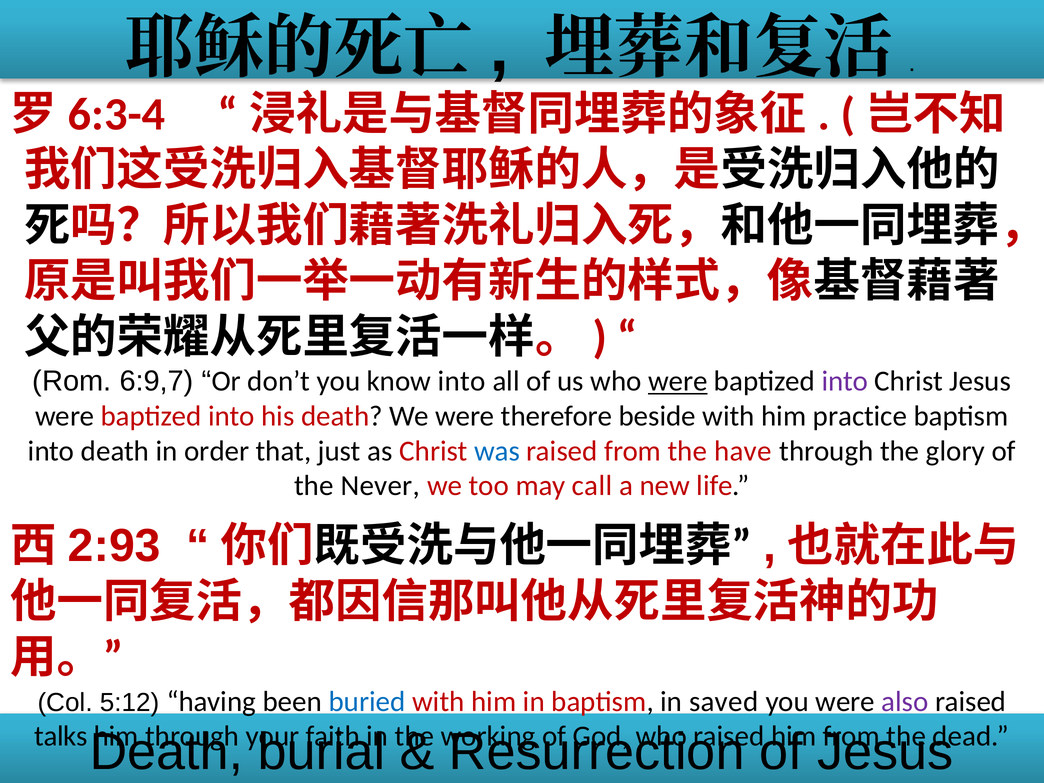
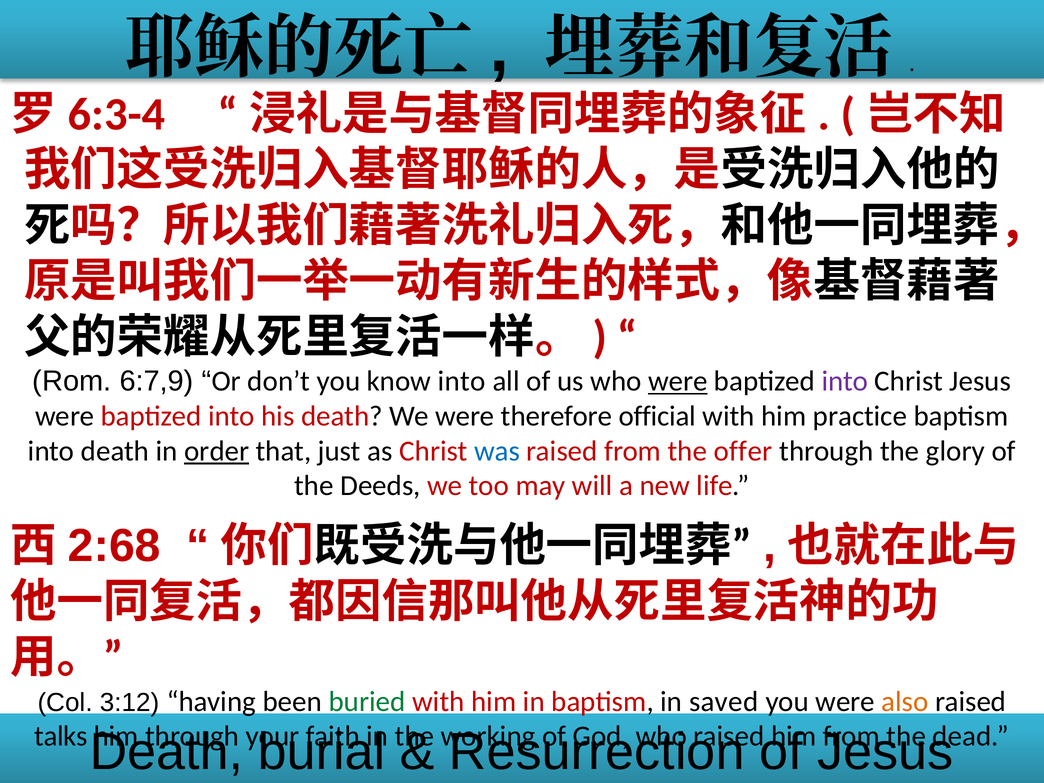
6:9,7: 6:9,7 -> 6:7,9
beside: beside -> official
order underline: none -> present
have: have -> offer
Never: Never -> Deeds
call: call -> will
2:93: 2:93 -> 2:68
5:12: 5:12 -> 3:12
buried colour: blue -> green
also colour: purple -> orange
